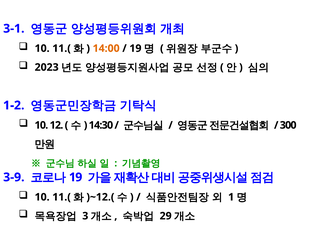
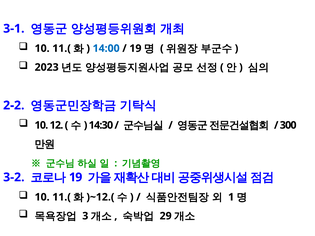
14:00 colour: orange -> blue
1-2: 1-2 -> 2-2
3-9: 3-9 -> 3-2
